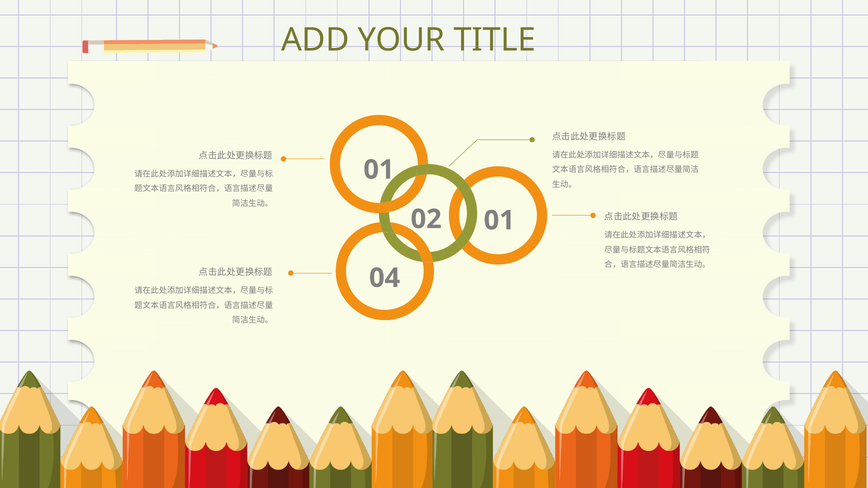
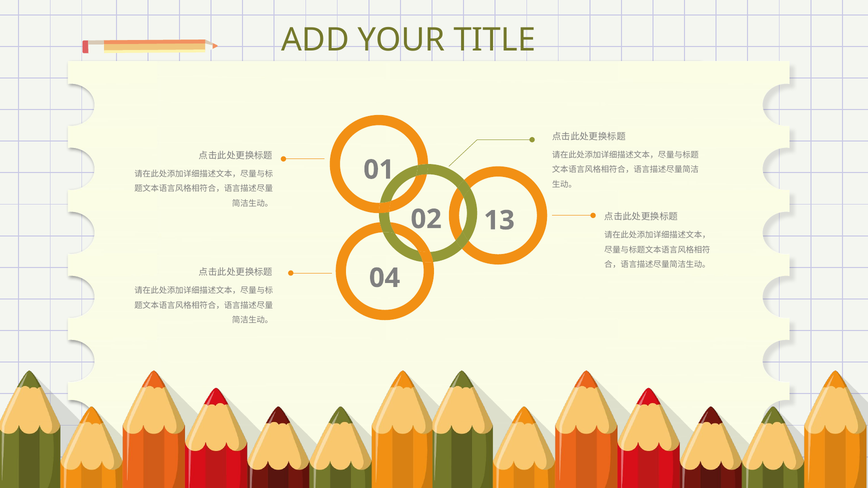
02 01: 01 -> 13
